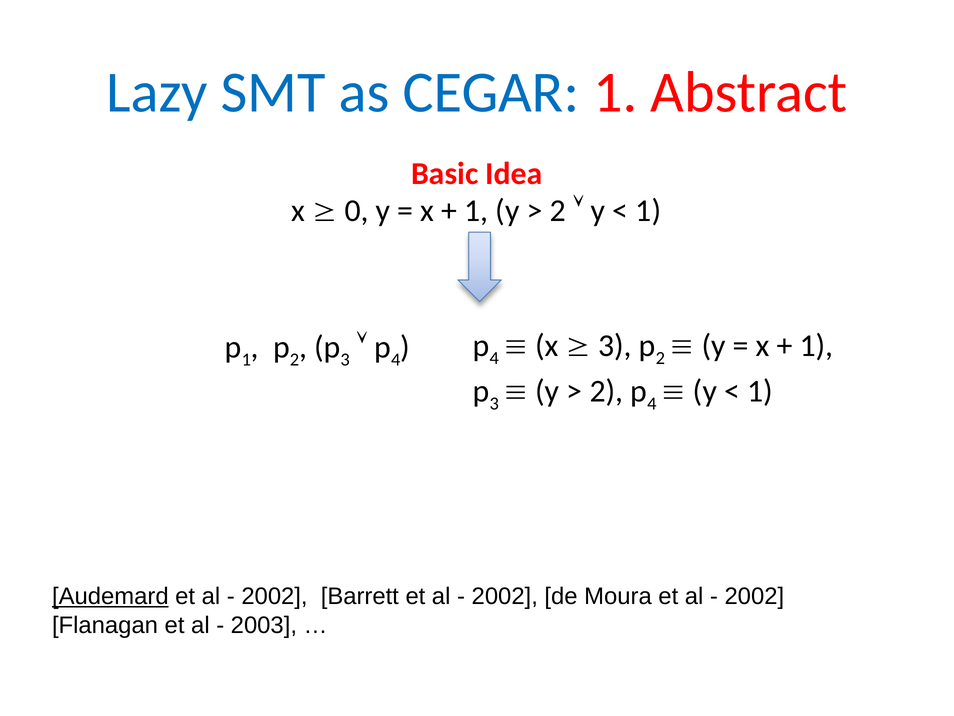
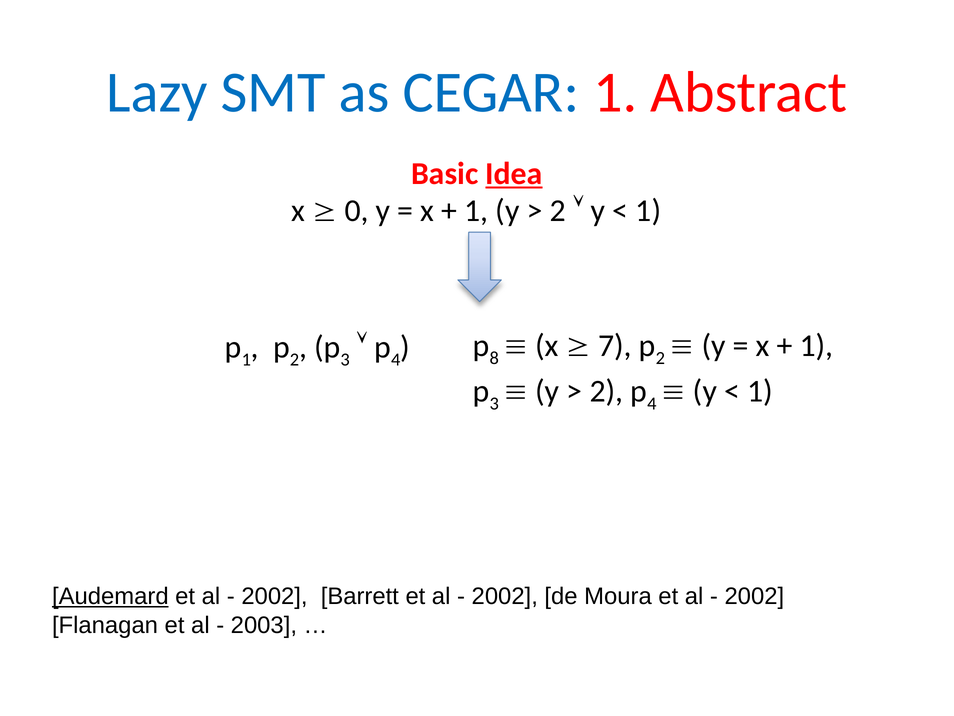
Idea underline: none -> present
4 at (494, 358): 4 -> 8
3 at (615, 345): 3 -> 7
